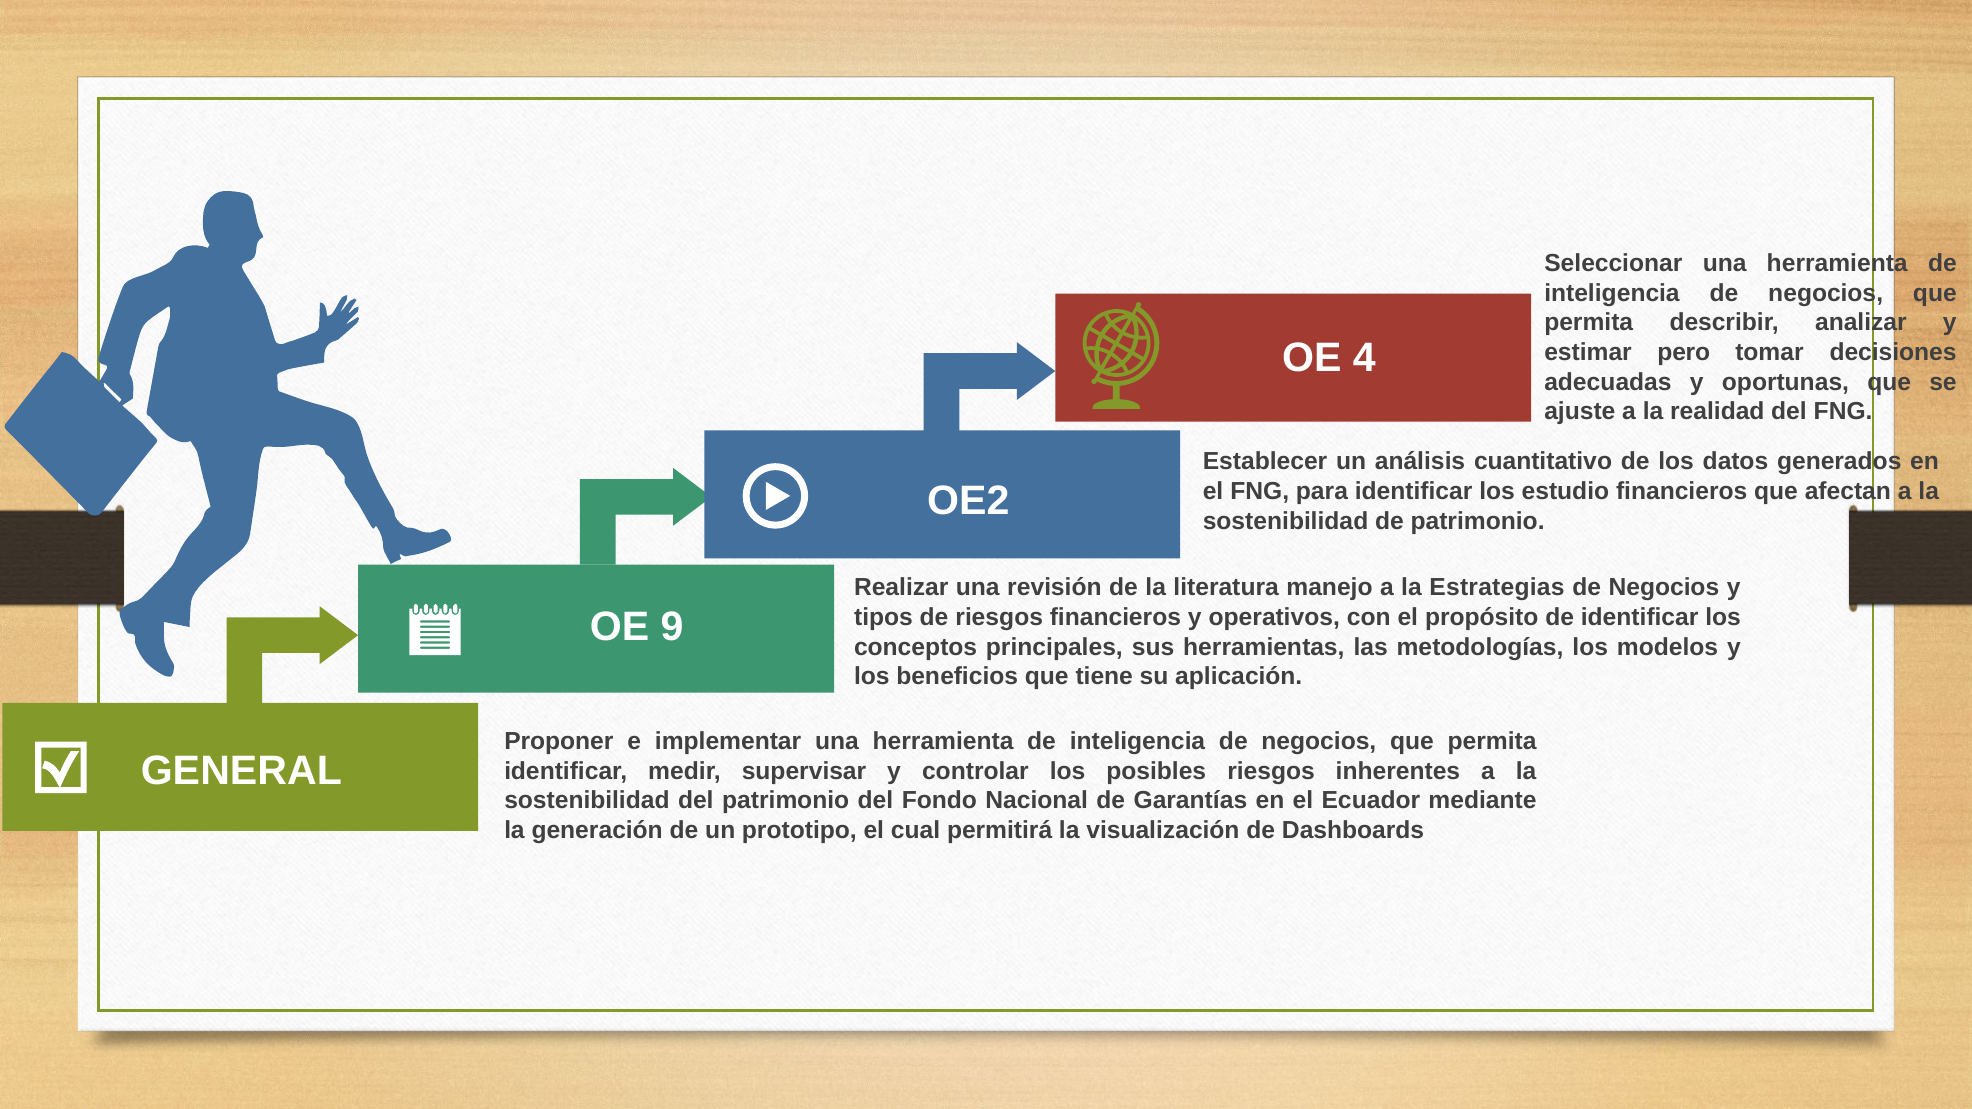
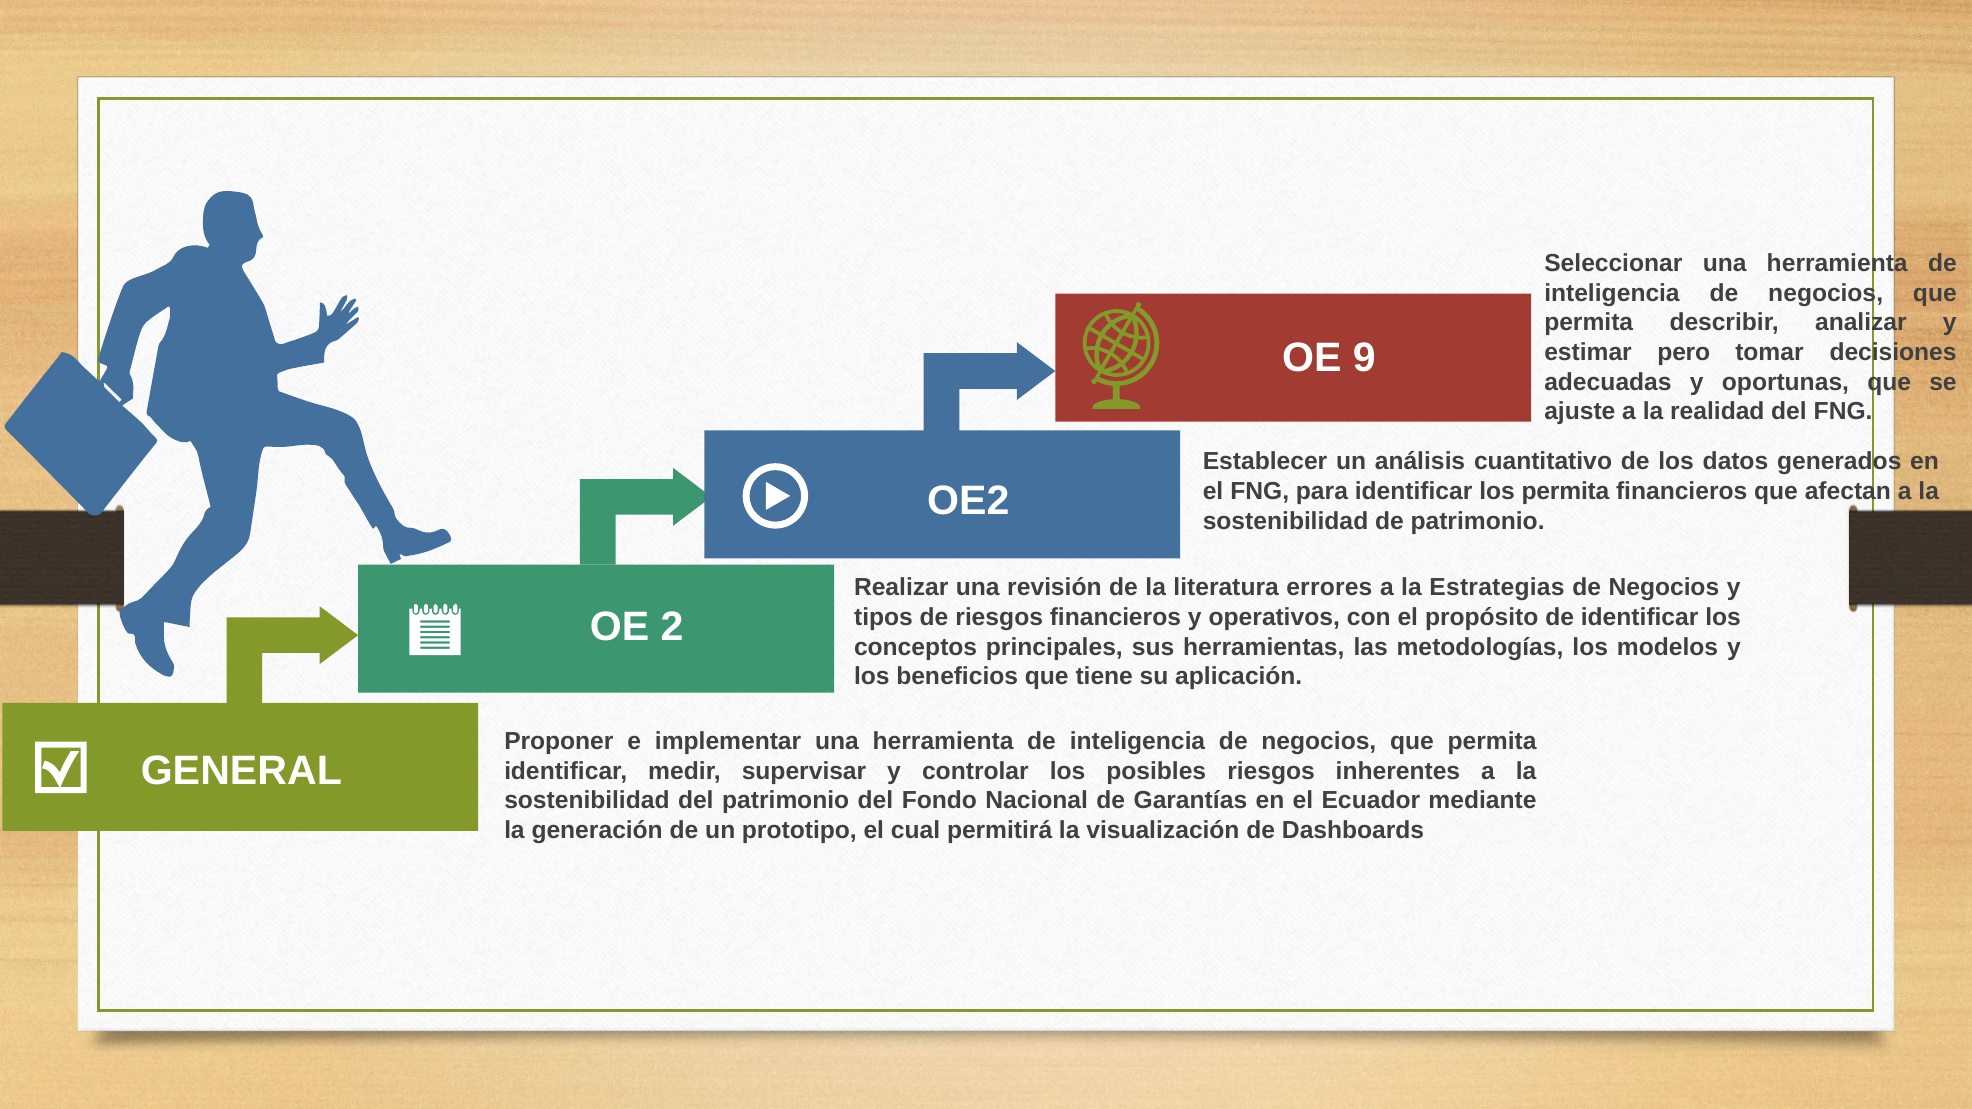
4: 4 -> 9
los estudio: estudio -> permita
manejo: manejo -> errores
9: 9 -> 2
